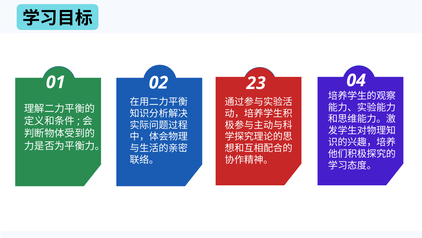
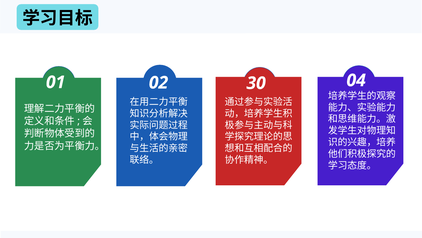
23: 23 -> 30
